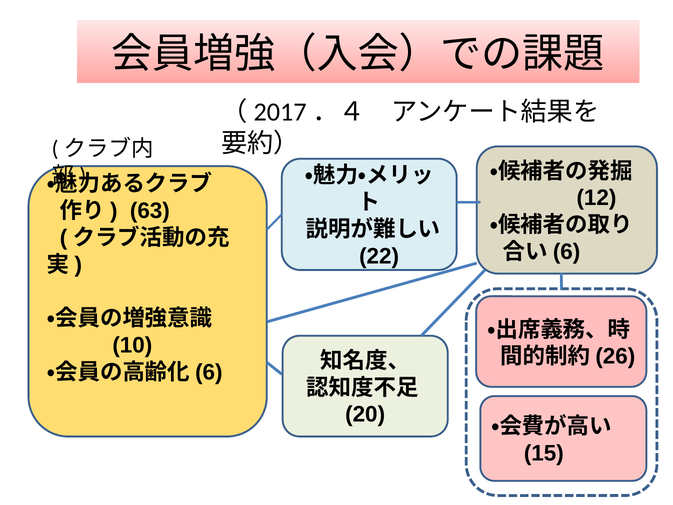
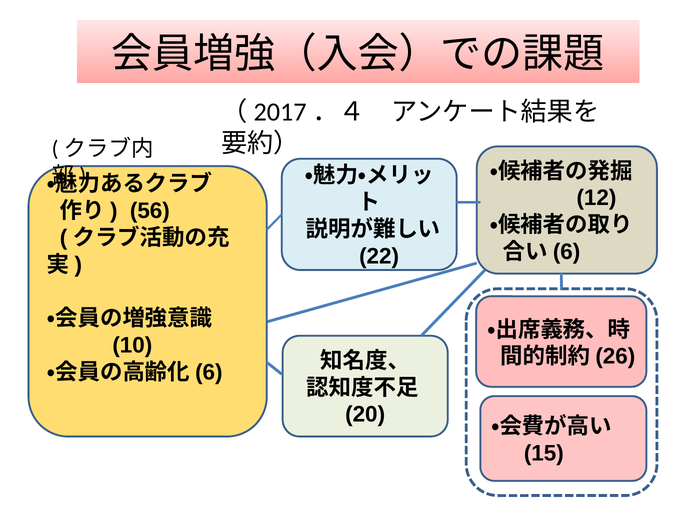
63: 63 -> 56
